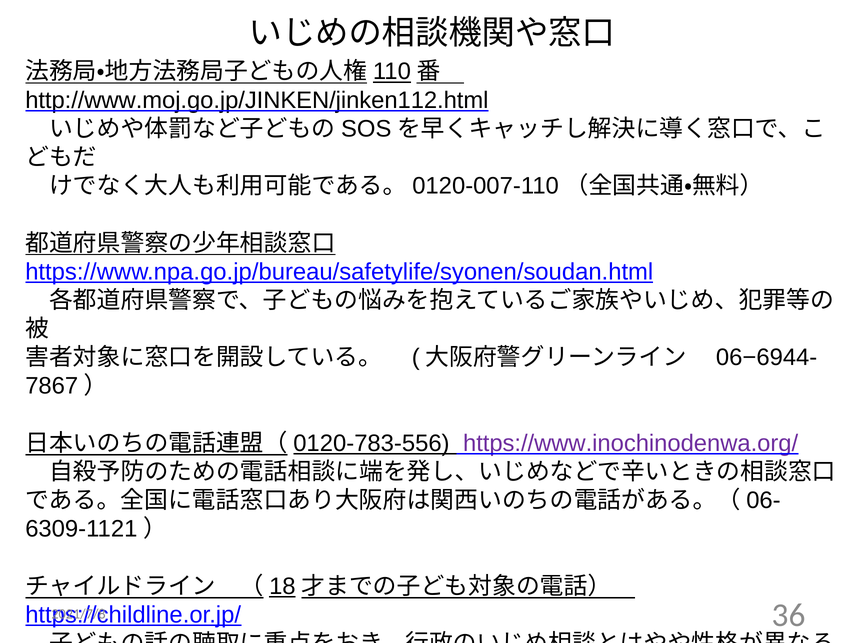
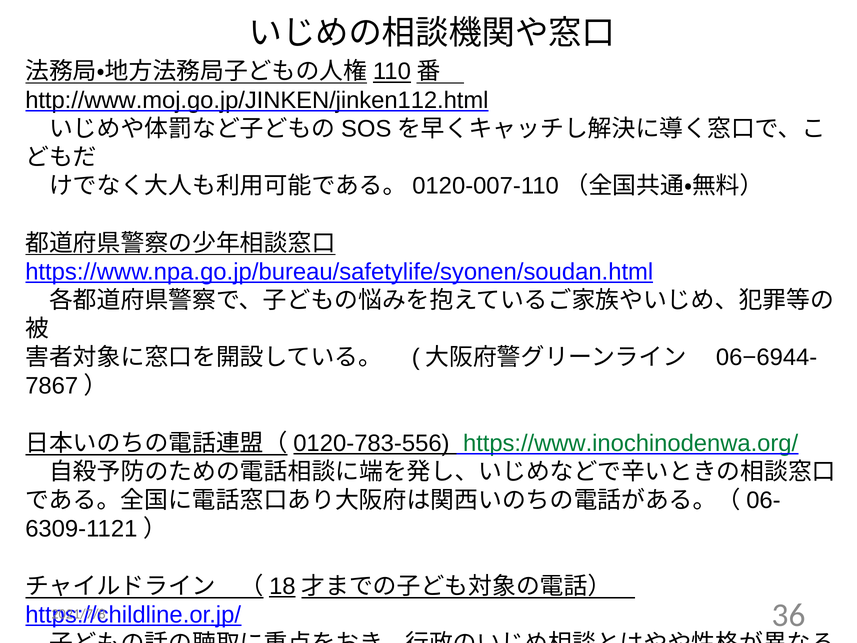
https://www.inochinodenwa.org/ colour: purple -> green
